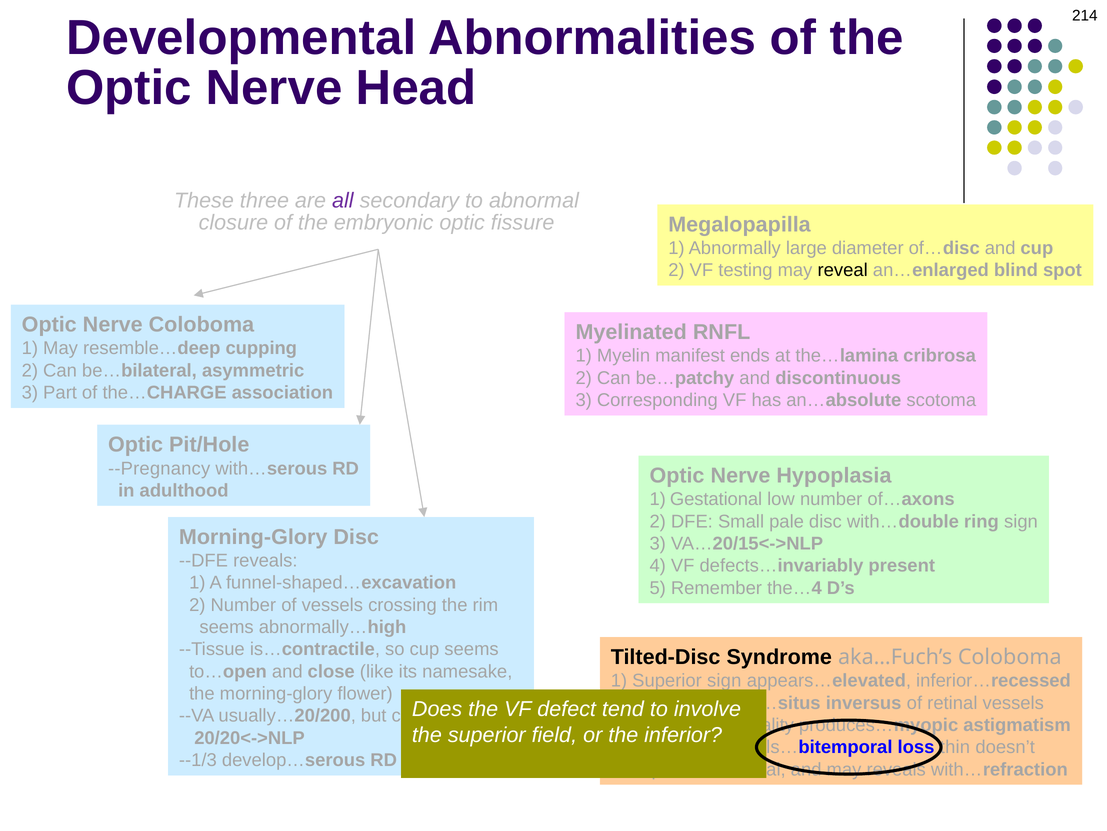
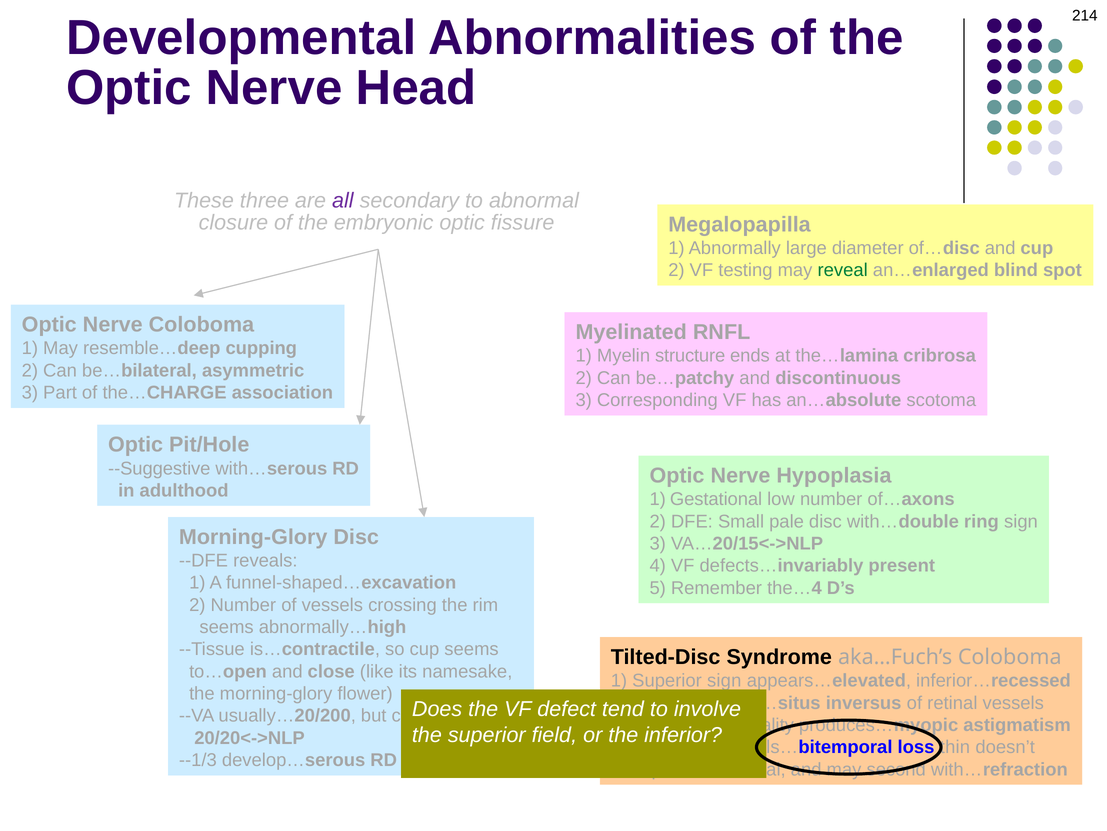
reveal colour: black -> green
manifest: manifest -> structure
--Pregnancy: --Pregnancy -> --Suggestive
may reveals: reveals -> second
